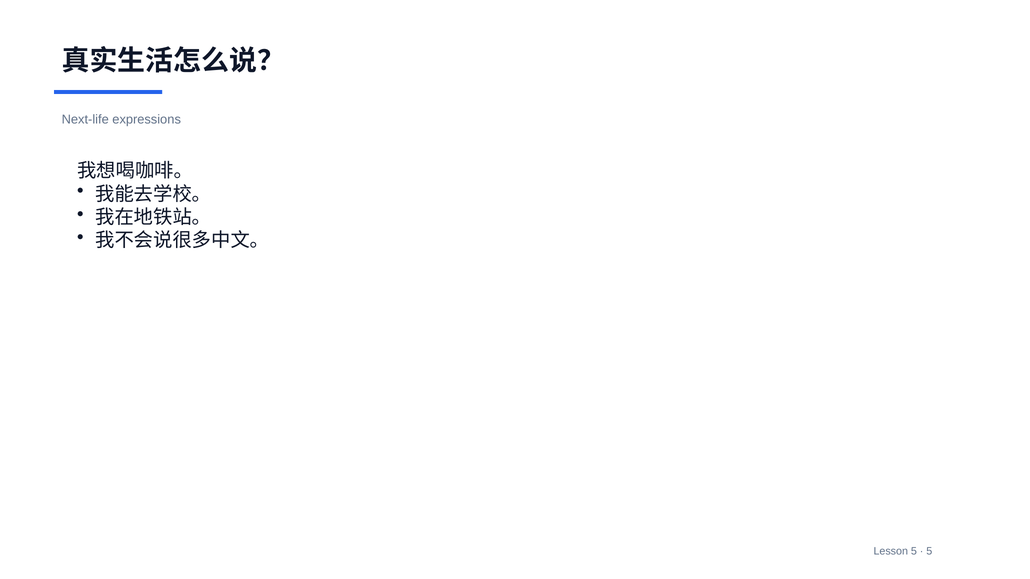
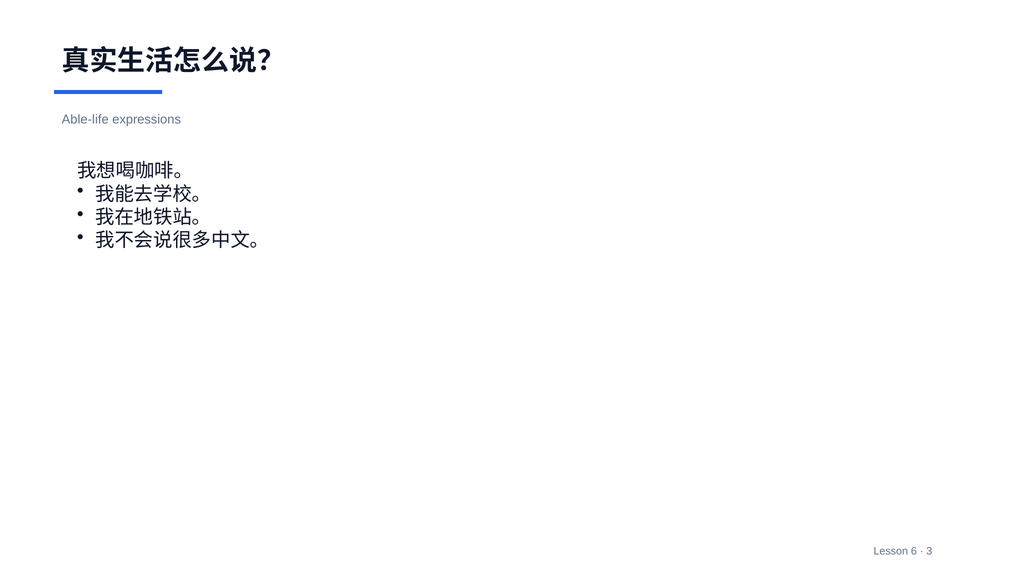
Next-life: Next-life -> Able-life
Lesson 5: 5 -> 6
5 at (929, 552): 5 -> 3
